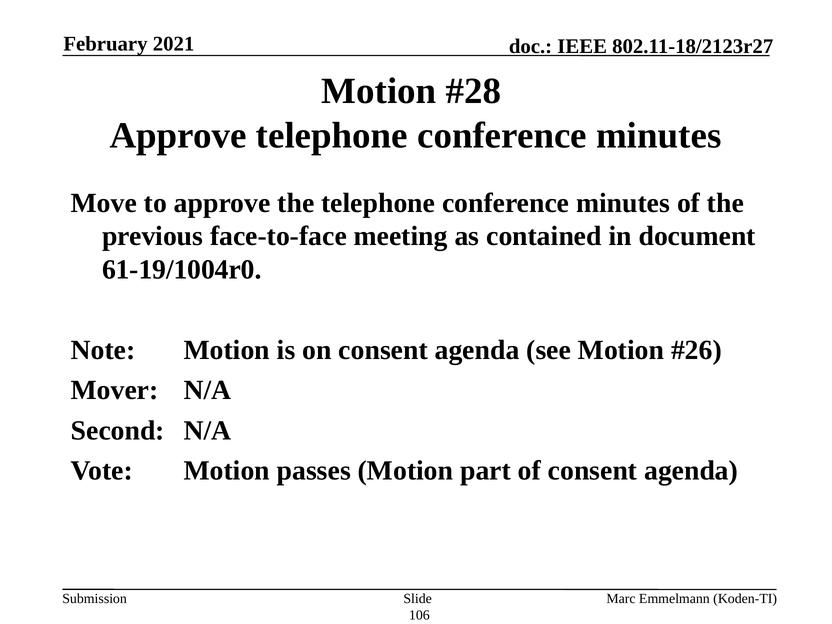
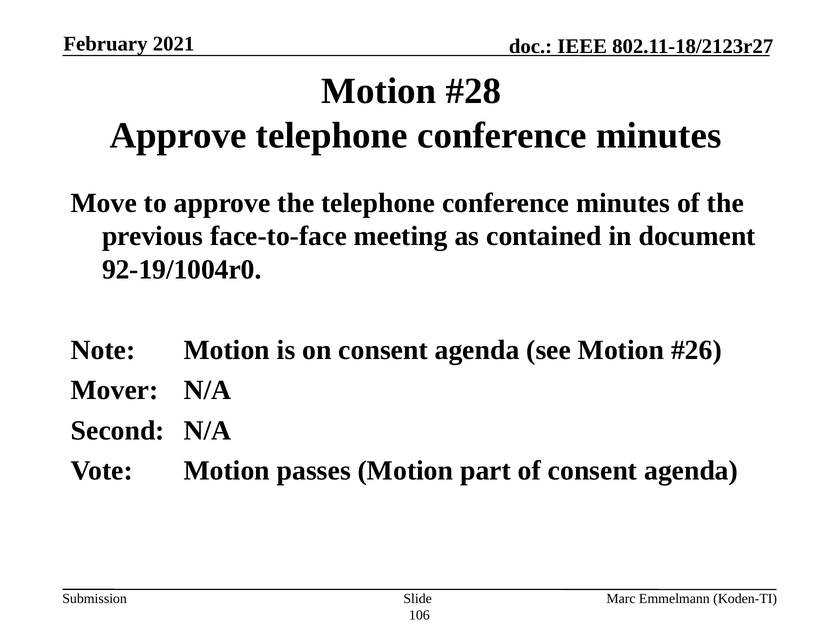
61-19/1004r0: 61-19/1004r0 -> 92-19/1004r0
